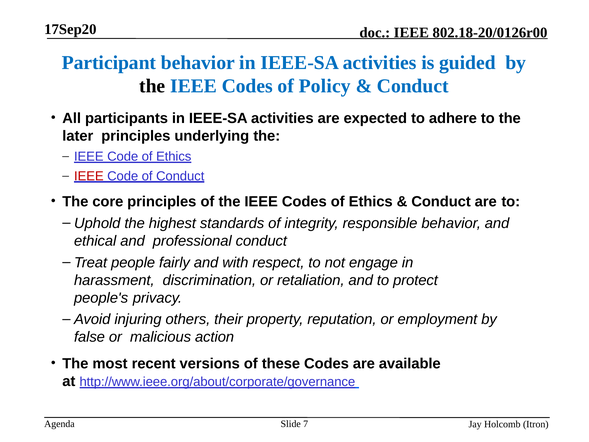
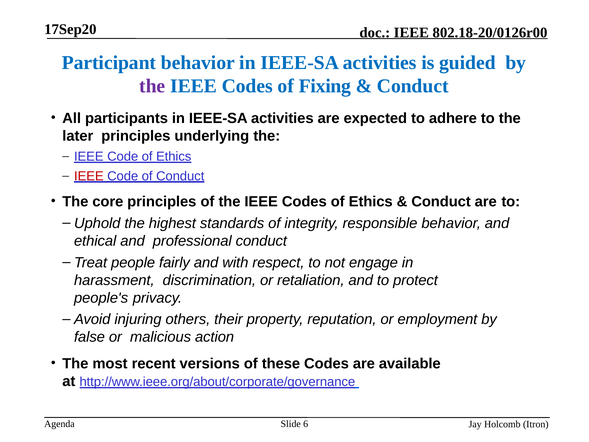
the at (152, 86) colour: black -> purple
Policy: Policy -> Fixing
7: 7 -> 6
